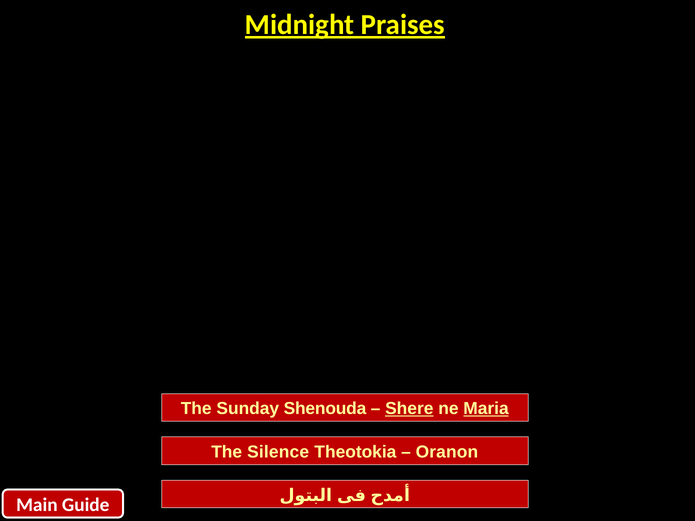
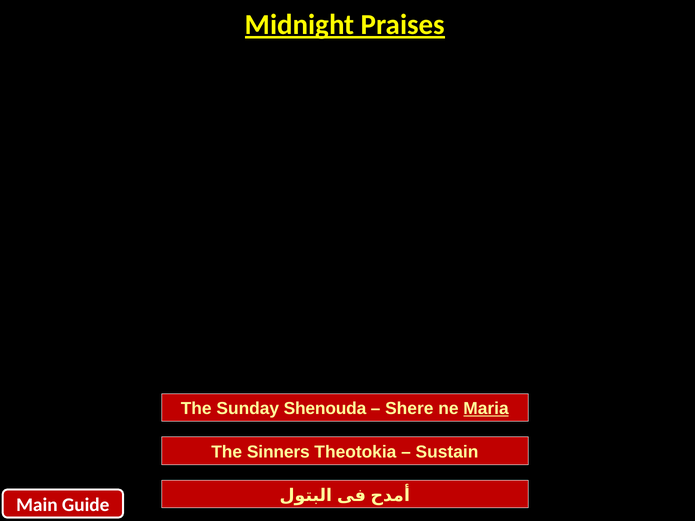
Shere underline: present -> none
Silence: Silence -> Sinners
Oranon: Oranon -> Sustain
